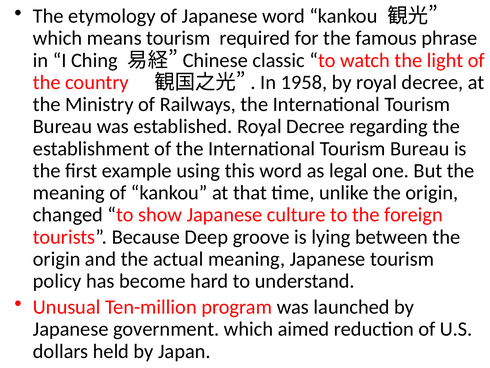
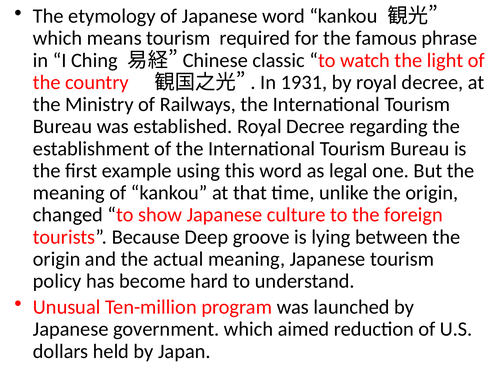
1958: 1958 -> 1931
